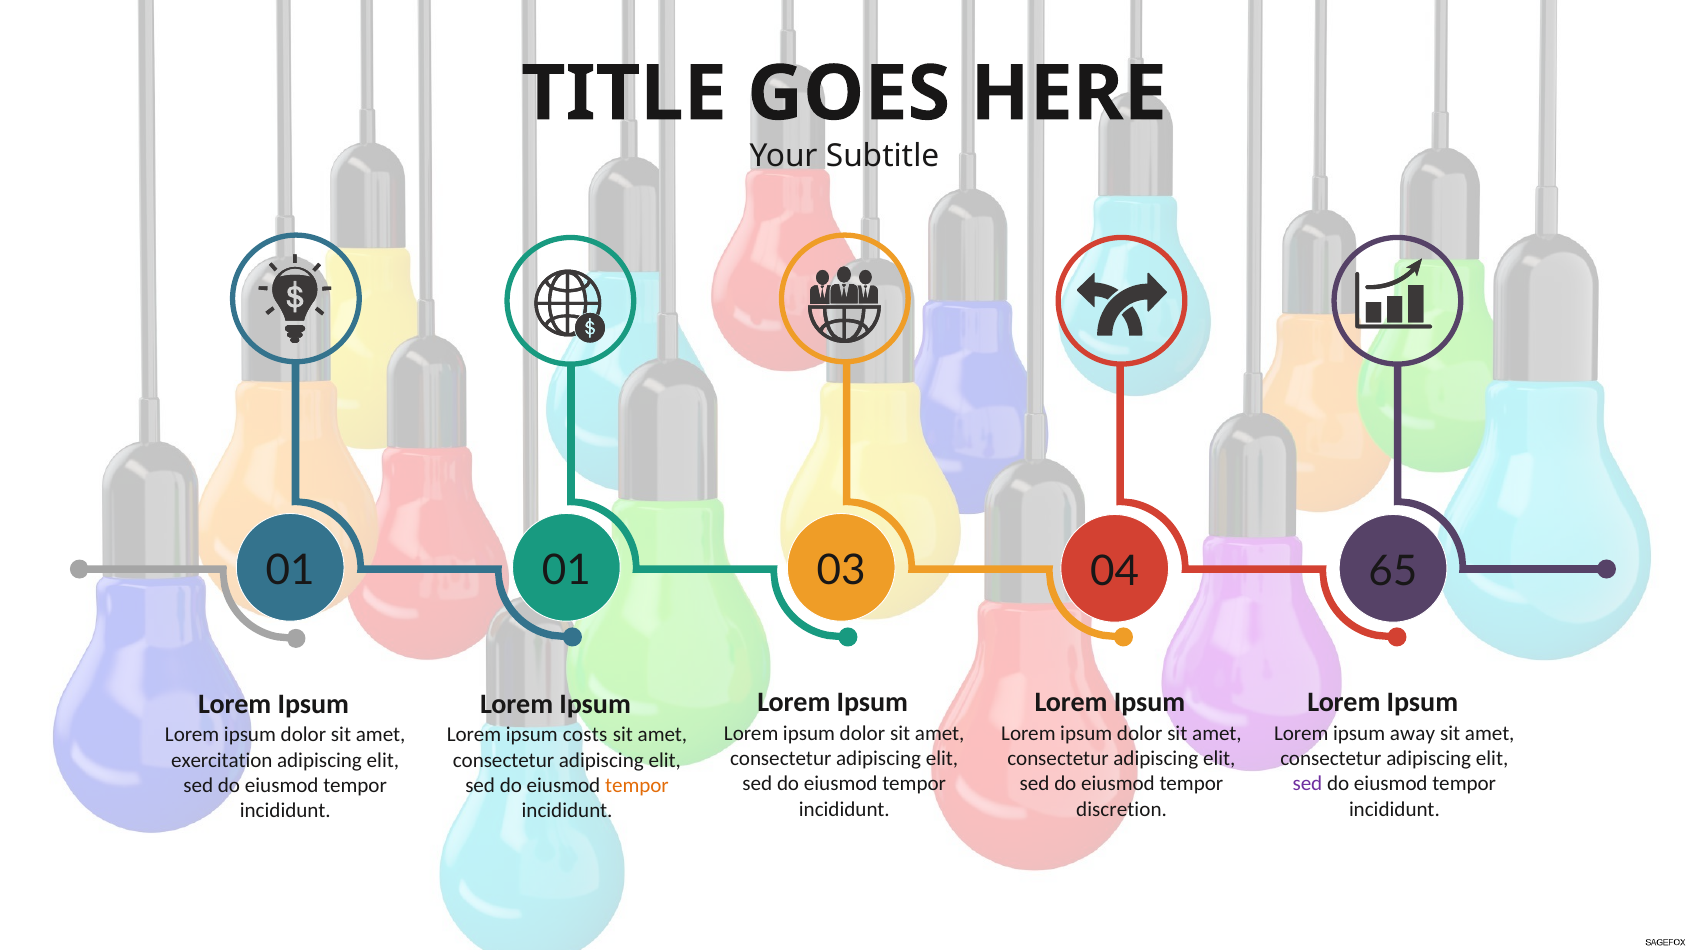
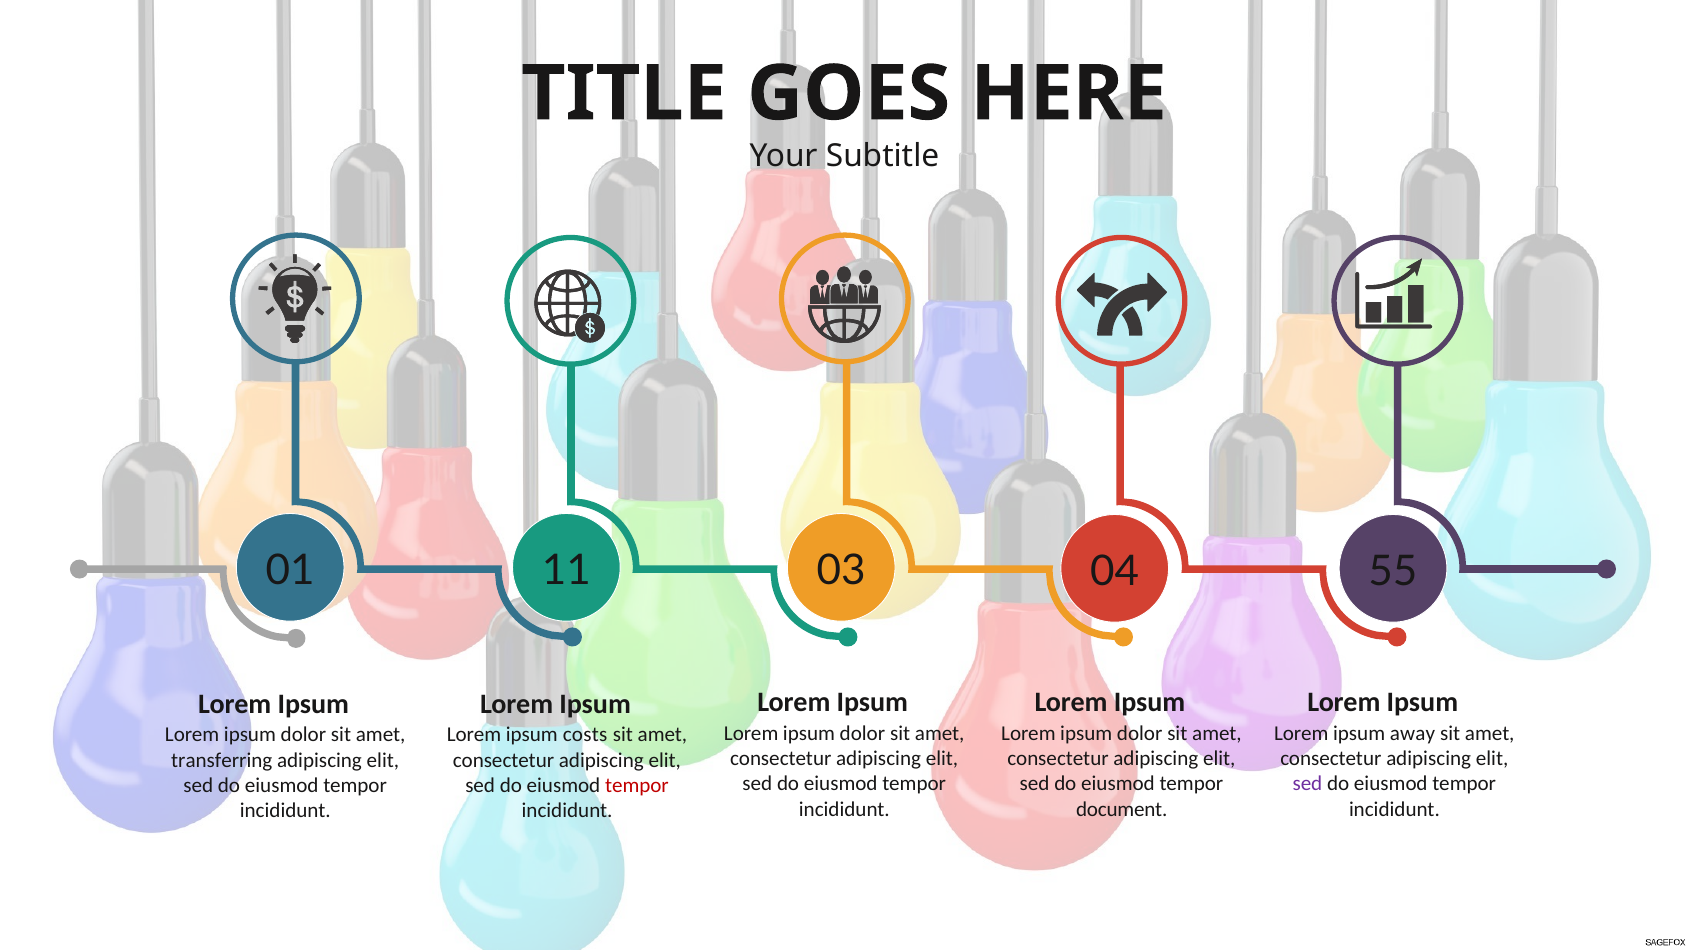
01 at (566, 570): 01 -> 11
65: 65 -> 55
exercitation: exercitation -> transferring
tempor at (637, 786) colour: orange -> red
discretion: discretion -> document
